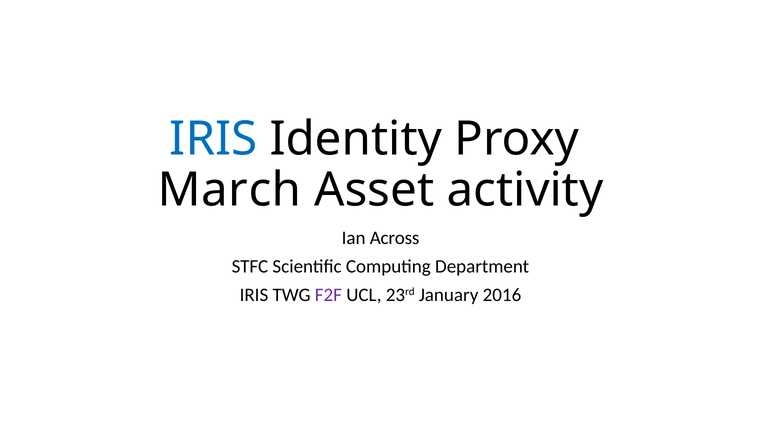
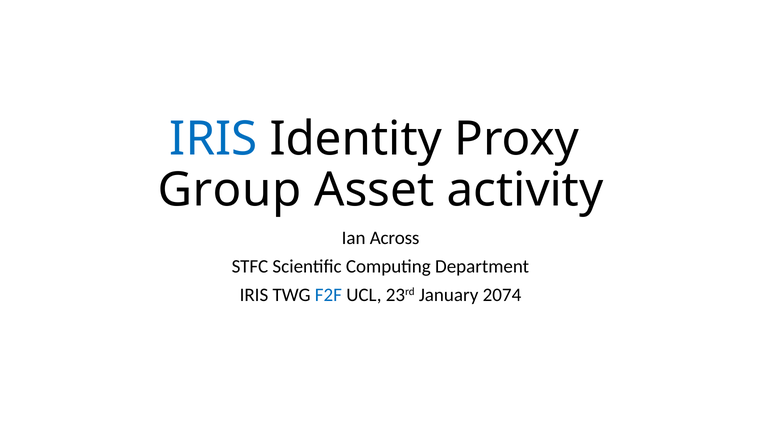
March: March -> Group
F2F colour: purple -> blue
2016: 2016 -> 2074
